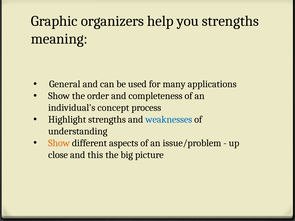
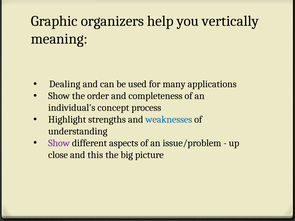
you strengths: strengths -> vertically
General: General -> Dealing
Show at (59, 143) colour: orange -> purple
